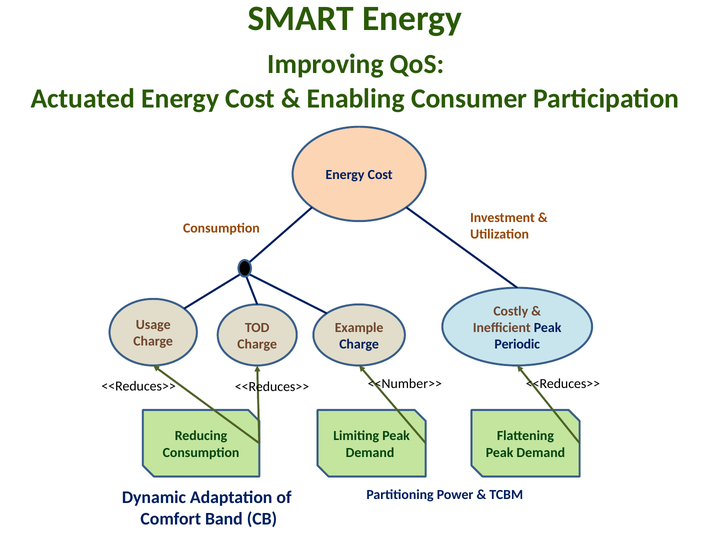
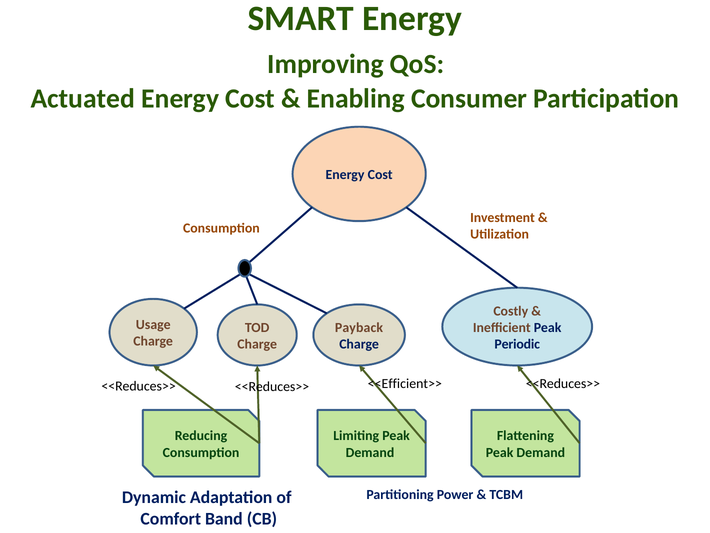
Example: Example -> Payback
<<Number>>: <<Number>> -> <<Efficient>>
